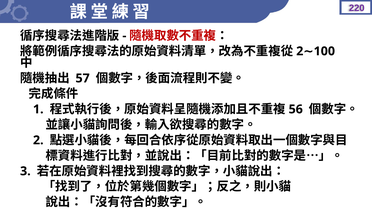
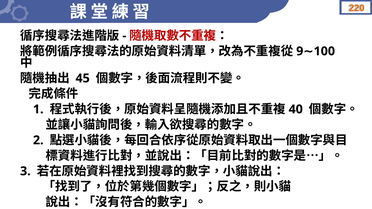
220 colour: purple -> orange
2 at (300, 51): 2 -> 9
57: 57 -> 45
56: 56 -> 40
